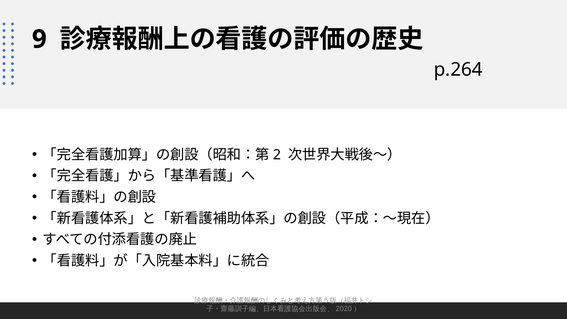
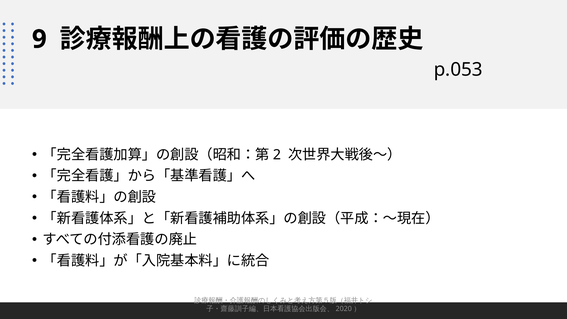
p.264: p.264 -> p.053
